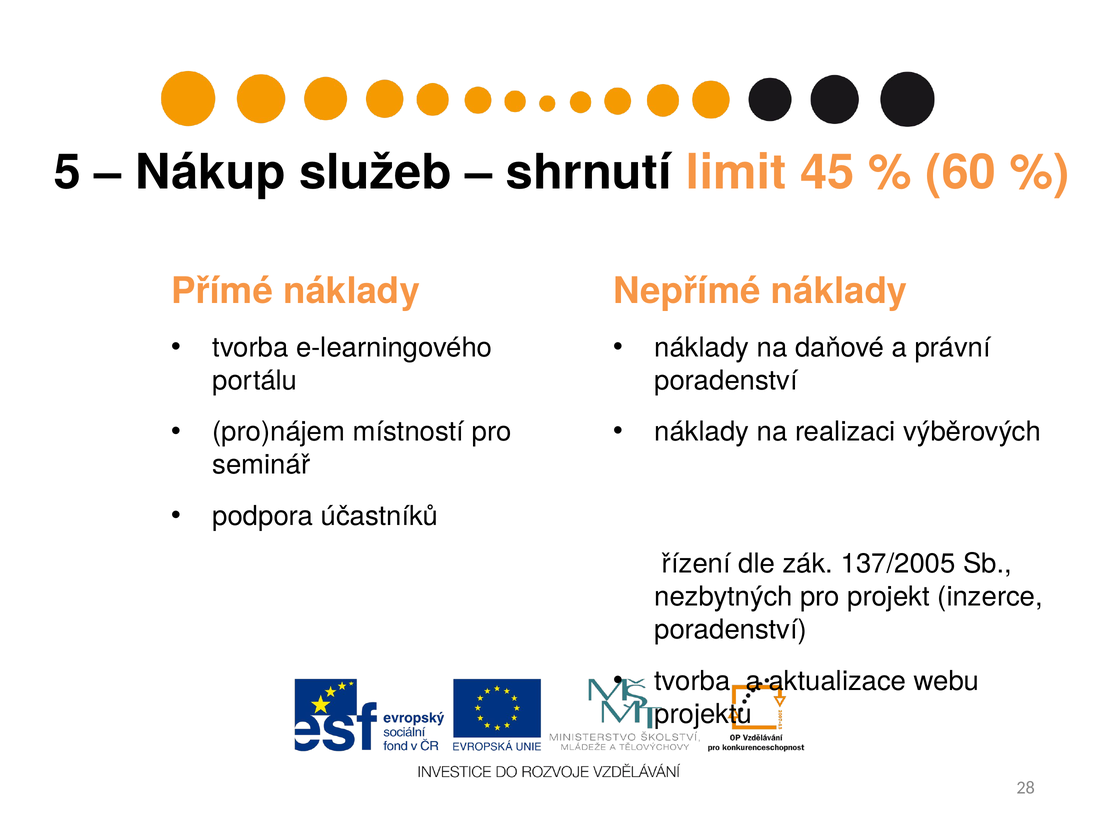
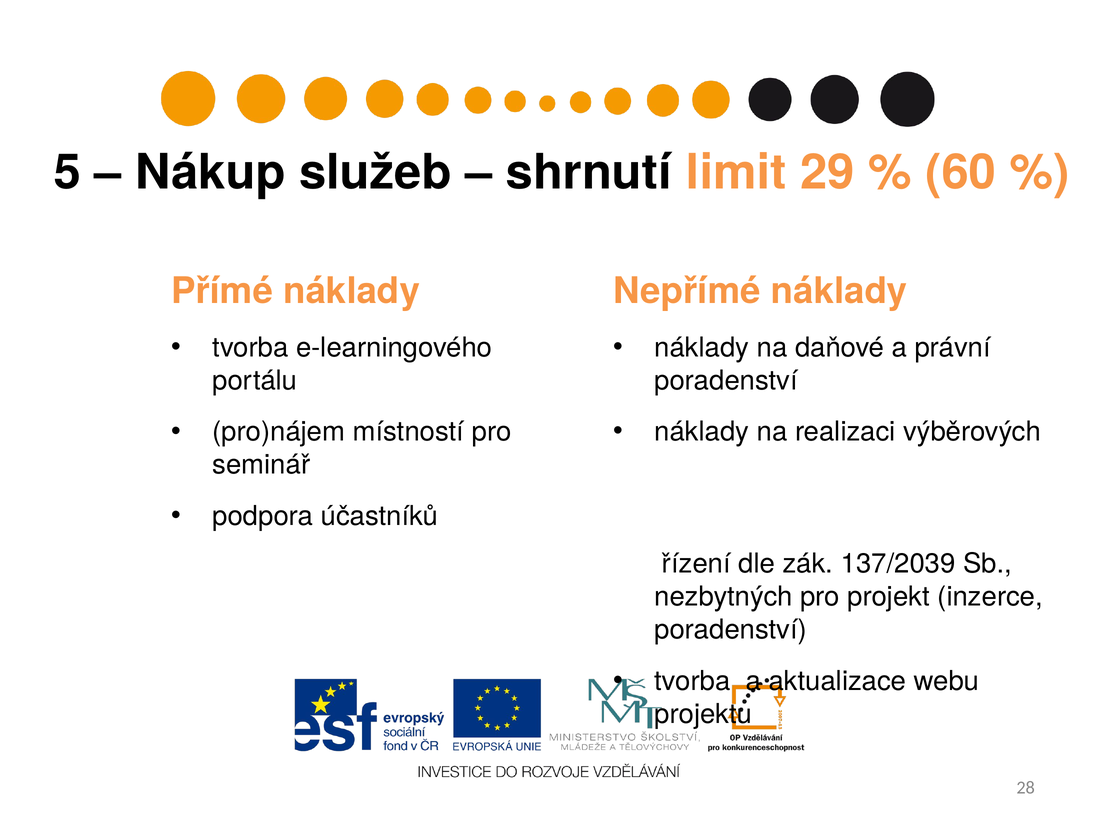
45: 45 -> 29
137/2005: 137/2005 -> 137/2039
